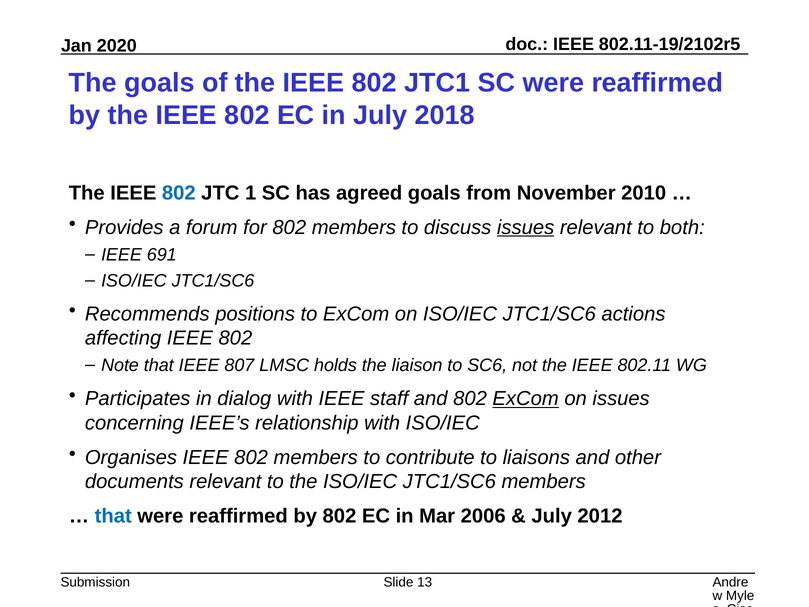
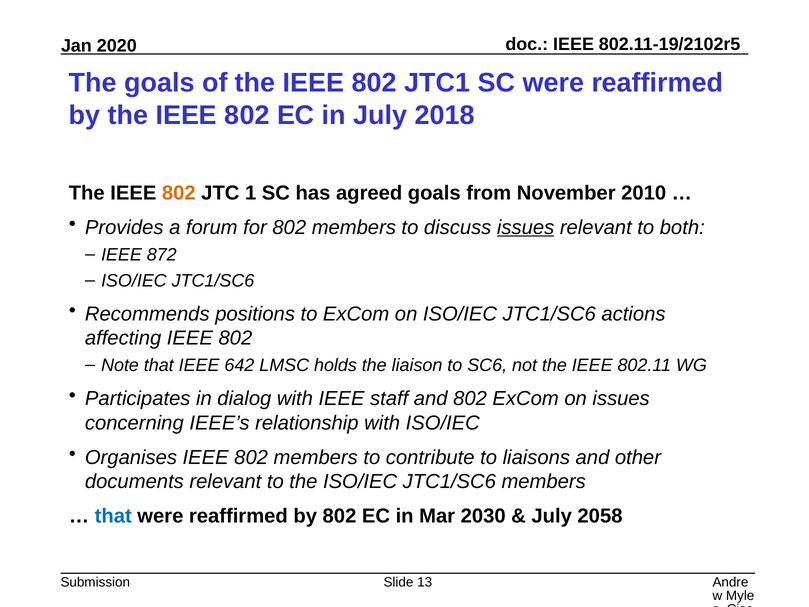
802 at (179, 193) colour: blue -> orange
691: 691 -> 872
807: 807 -> 642
ExCom at (526, 399) underline: present -> none
2006: 2006 -> 2030
2012: 2012 -> 2058
